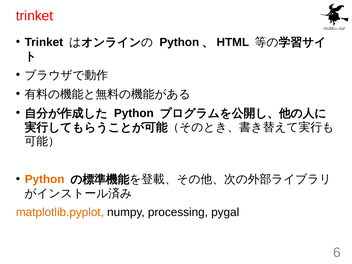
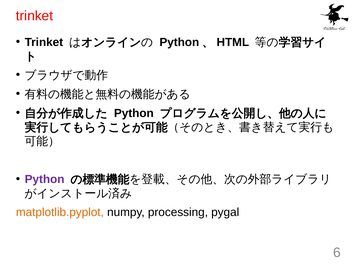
Python at (45, 179) colour: orange -> purple
